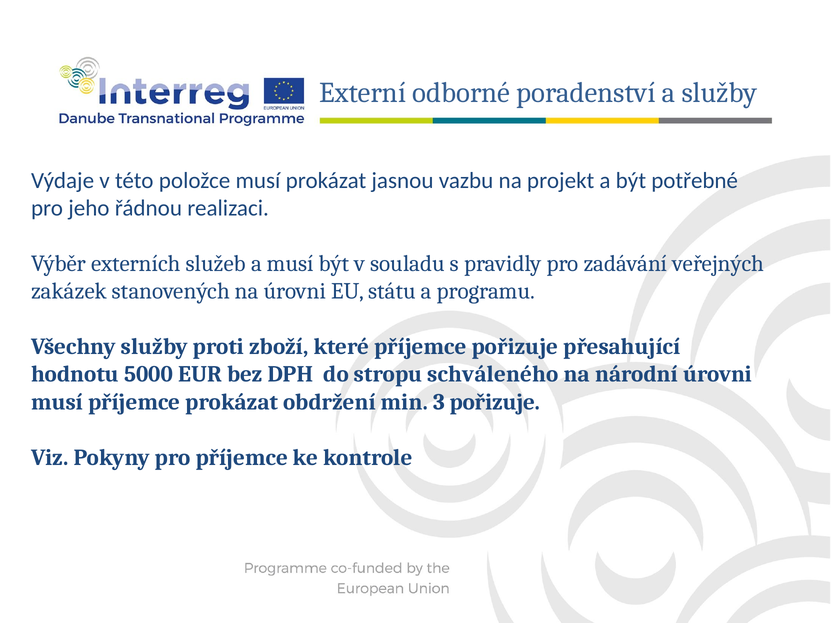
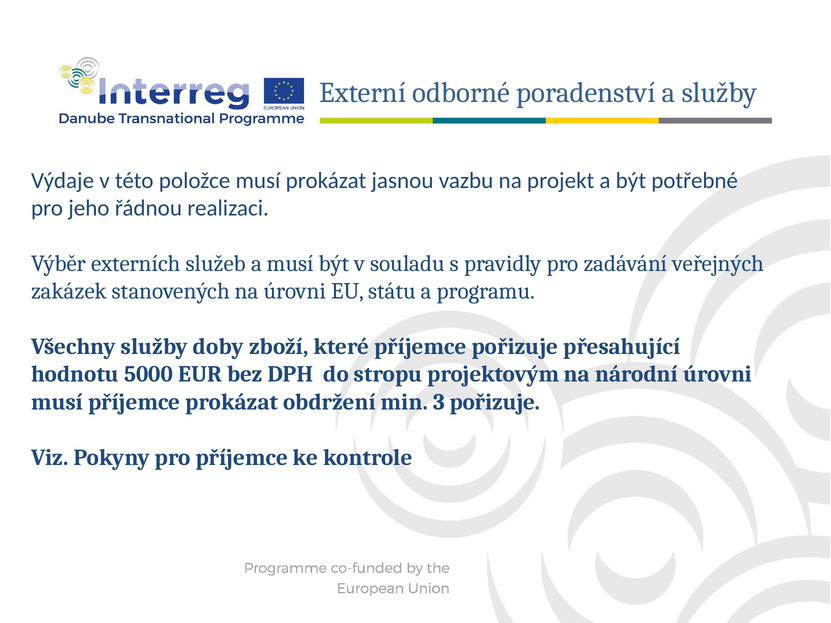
proti: proti -> doby
schváleného: schváleného -> projektovým
